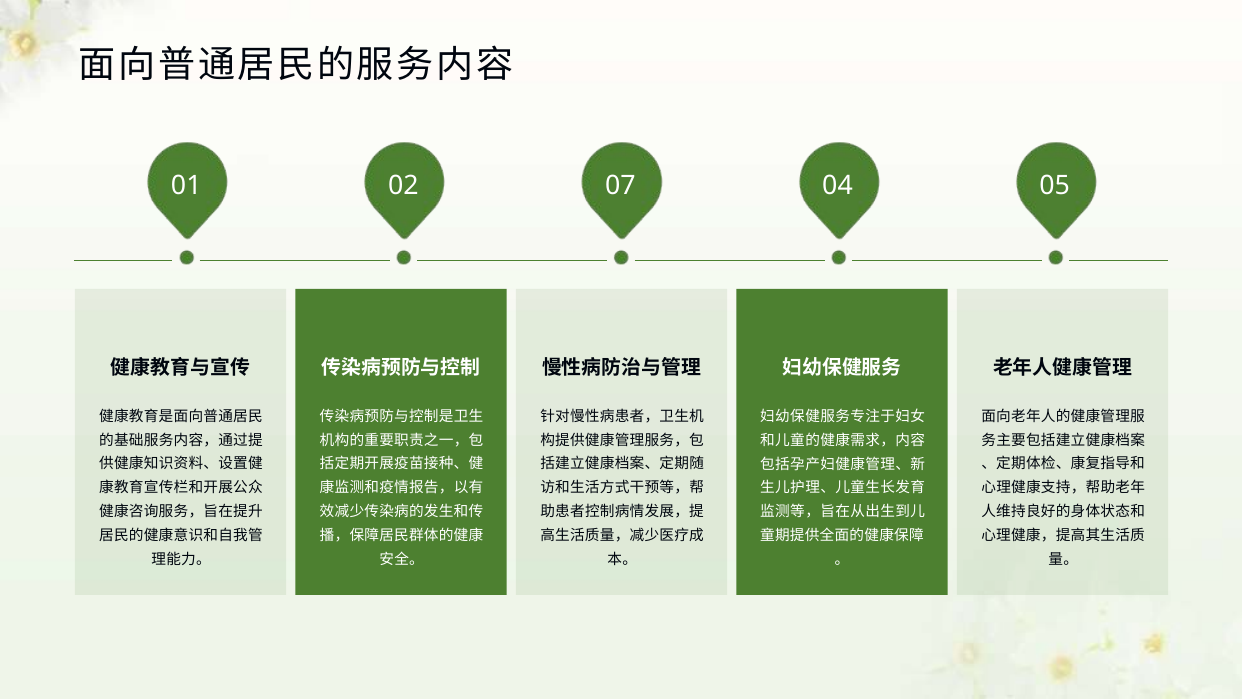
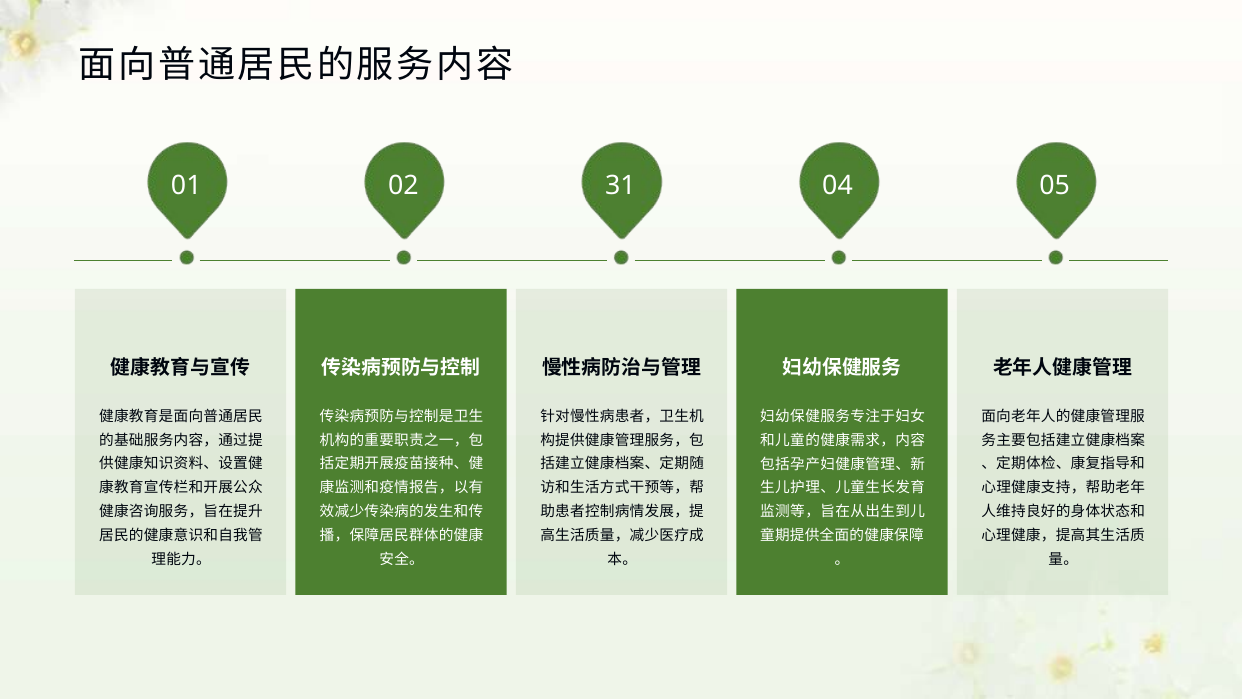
07: 07 -> 31
